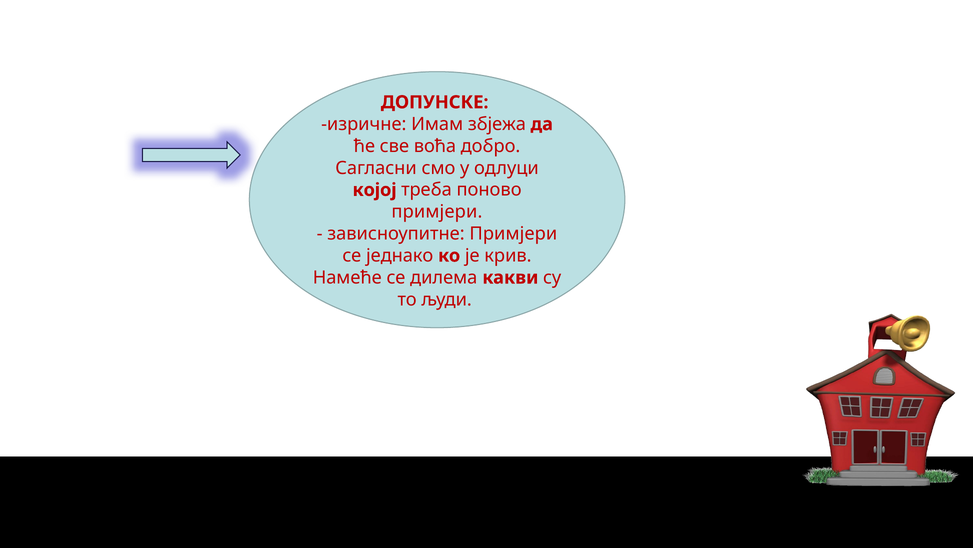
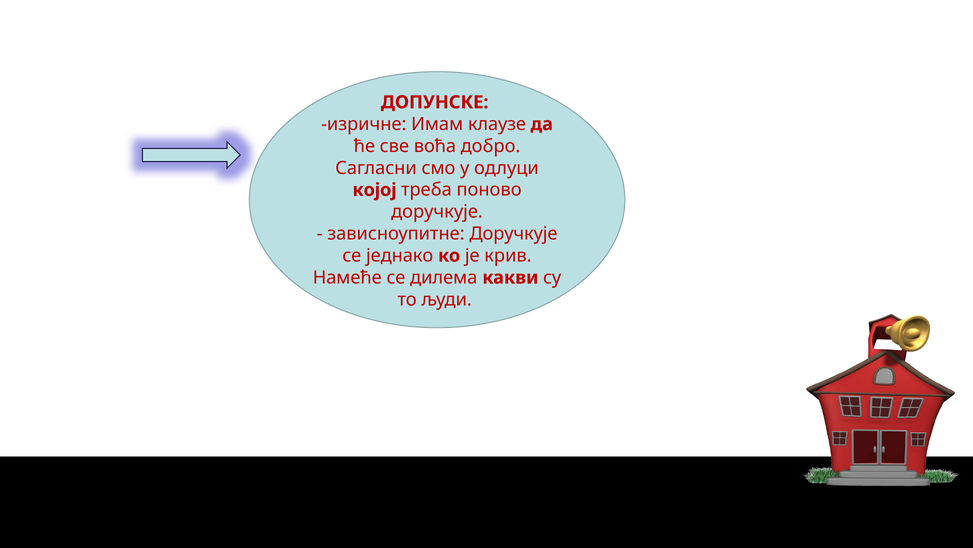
збјежа: збјежа -> клаузе
примјери at (437, 212): примјери -> доручкује
зависноупитне Примјери: Примјери -> Доручкује
